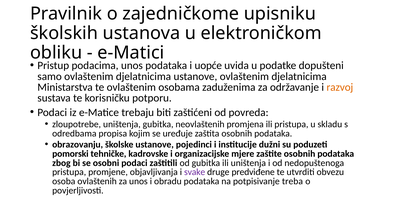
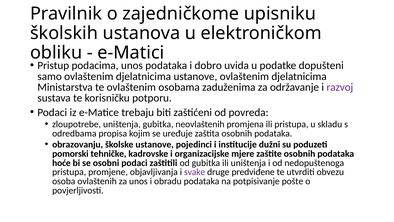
uopće: uopće -> dobro
razvoj colour: orange -> purple
zbog: zbog -> hoće
treba: treba -> pošte
